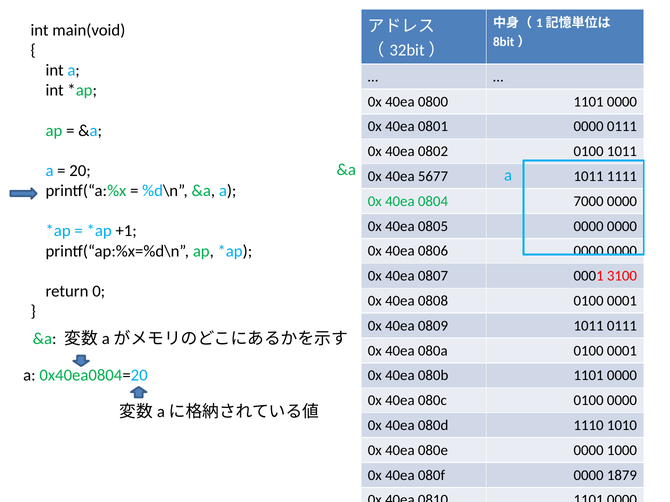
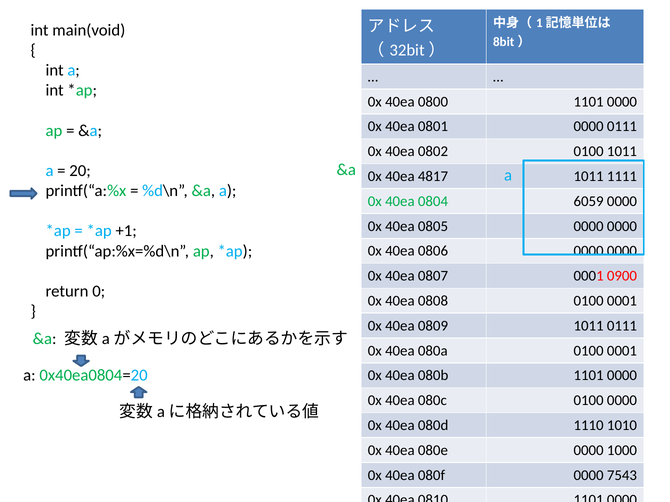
5677: 5677 -> 4817
7000: 7000 -> 6059
3100: 3100 -> 0900
1879: 1879 -> 7543
